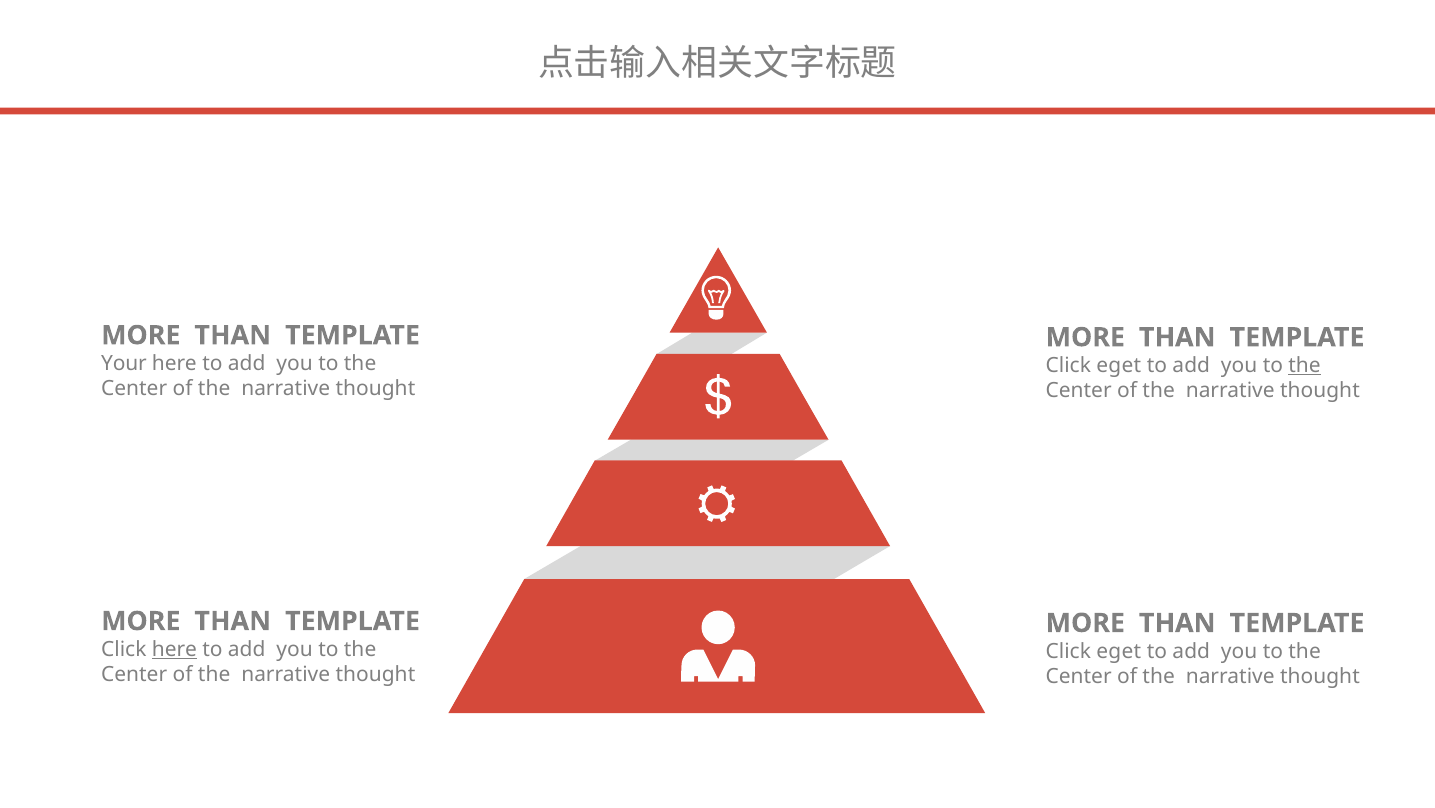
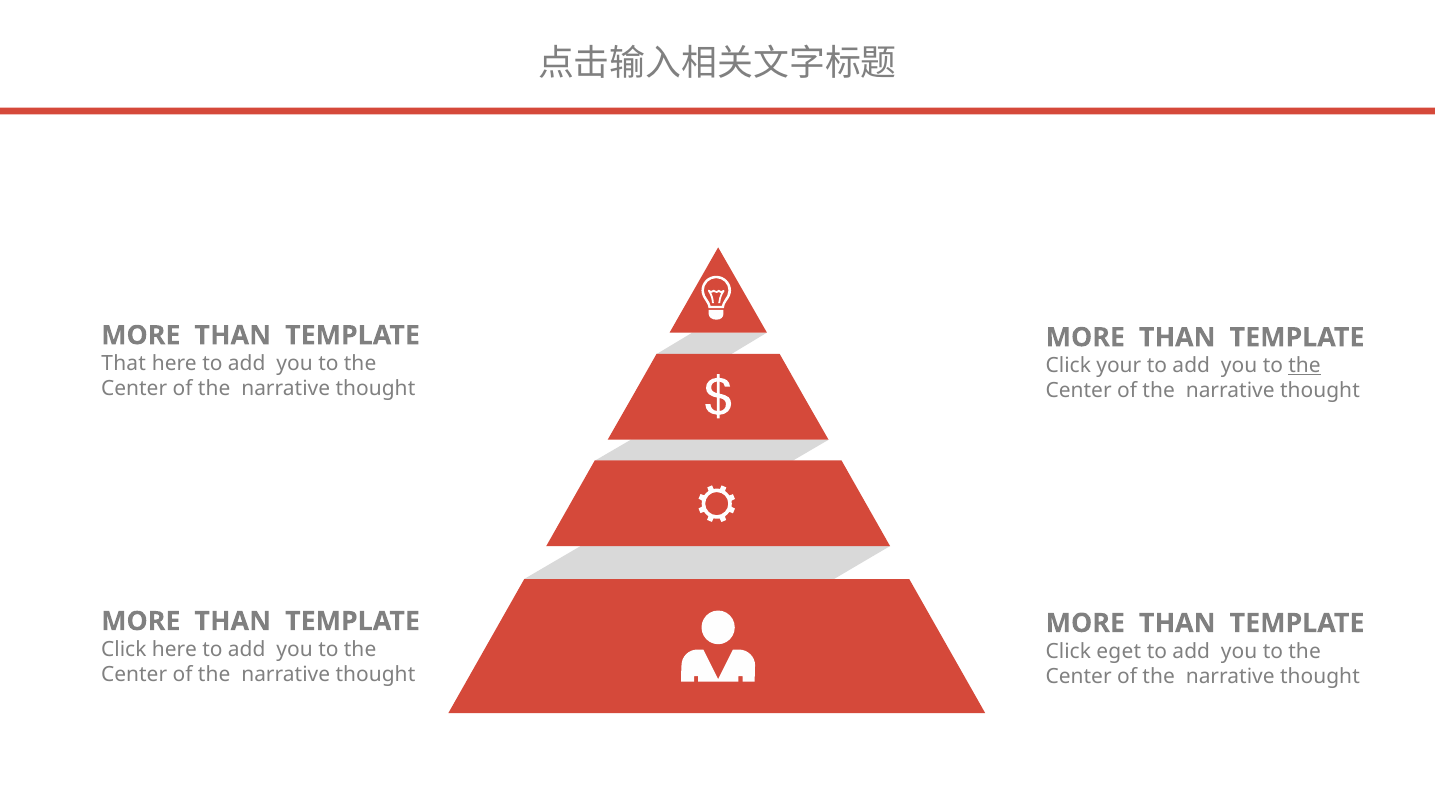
Your: Your -> That
eget at (1119, 366): eget -> your
here at (174, 649) underline: present -> none
